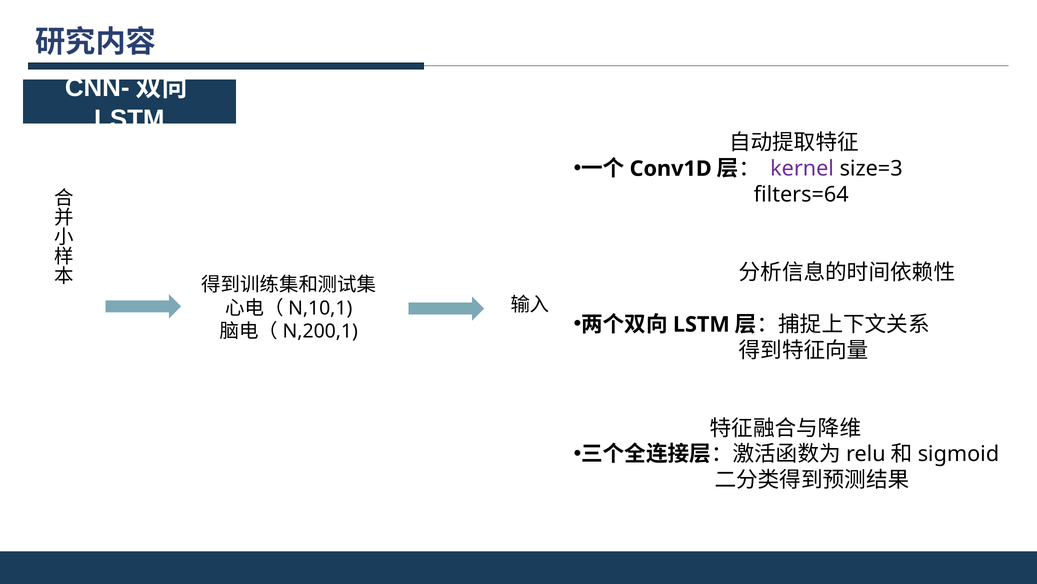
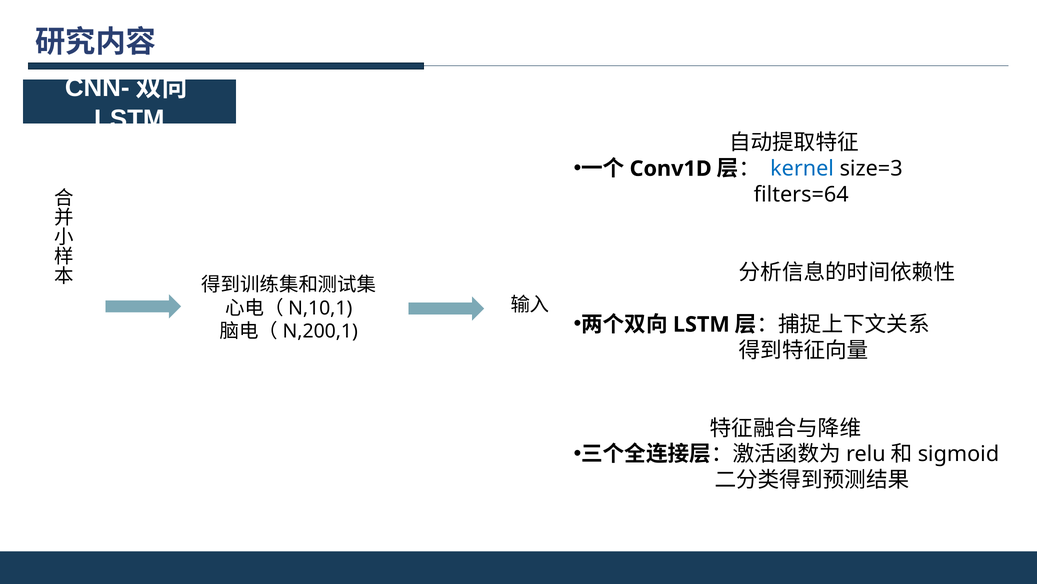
kernel colour: purple -> blue
